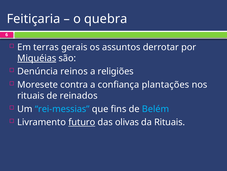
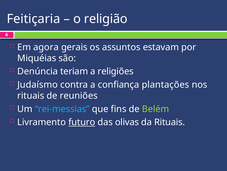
quebra: quebra -> religião
terras: terras -> agora
derrotar: derrotar -> estavam
Miquéias underline: present -> none
reinos: reinos -> teriam
Moresete: Moresete -> Judaísmo
reinados: reinados -> reuniões
Belém colour: light blue -> light green
